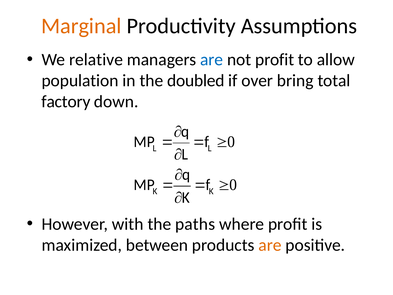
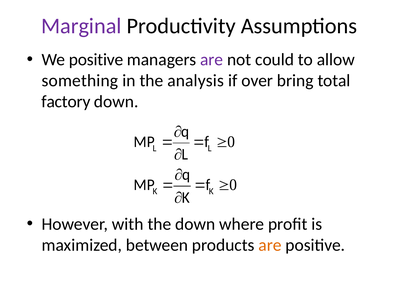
Marginal colour: orange -> purple
We relative: relative -> positive
are at (212, 60) colour: blue -> purple
not profit: profit -> could
population: population -> something
doubled: doubled -> analysis
the paths: paths -> down
